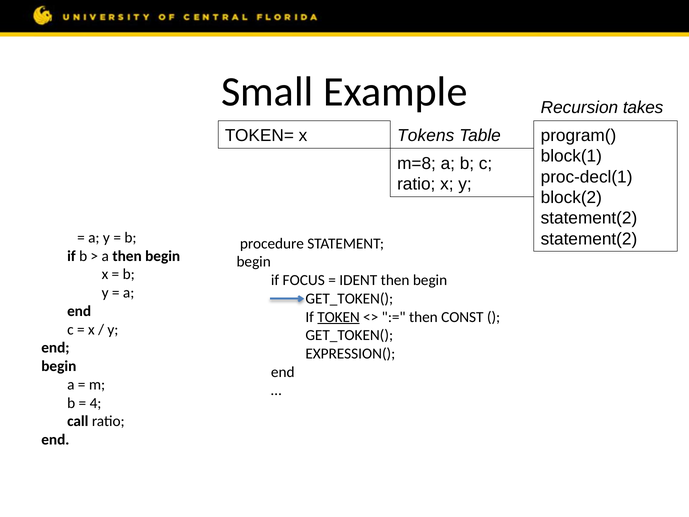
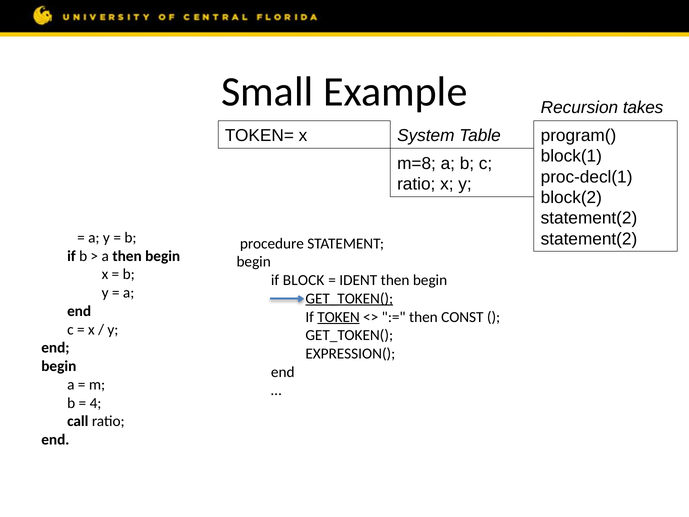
Tokens: Tokens -> System
FOCUS: FOCUS -> BLOCK
GET_TOKEN( at (349, 298) underline: none -> present
